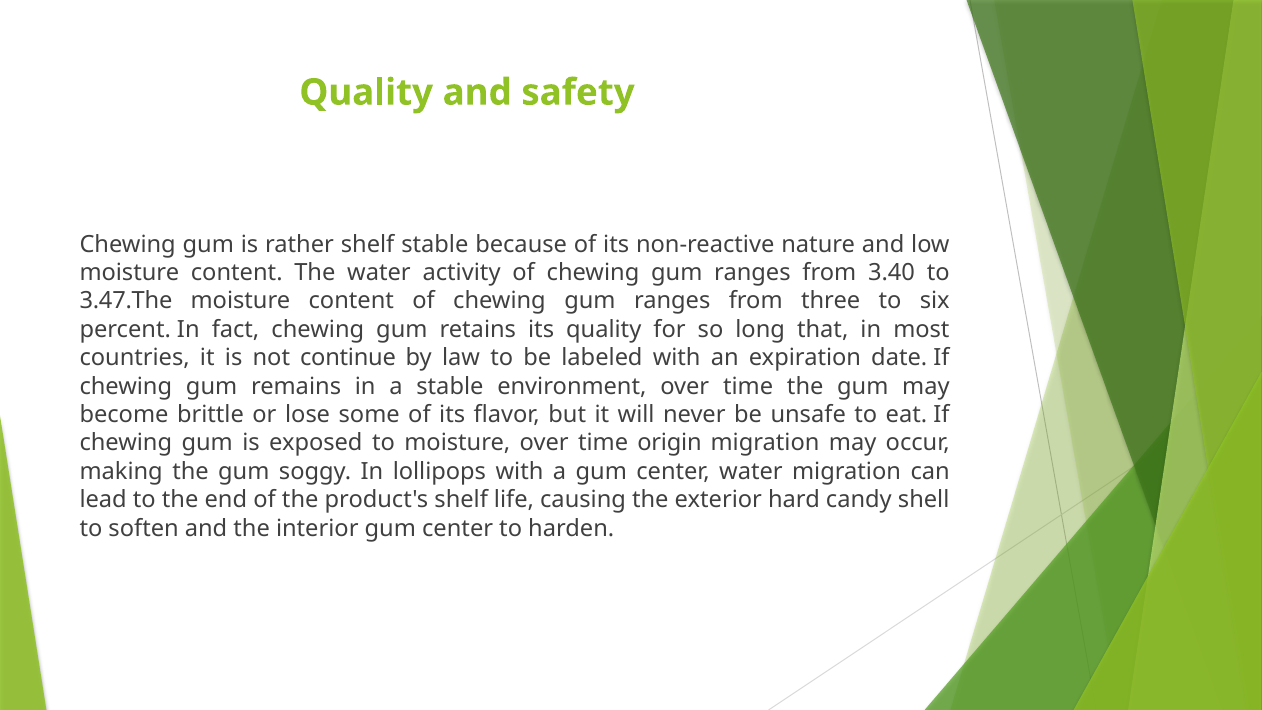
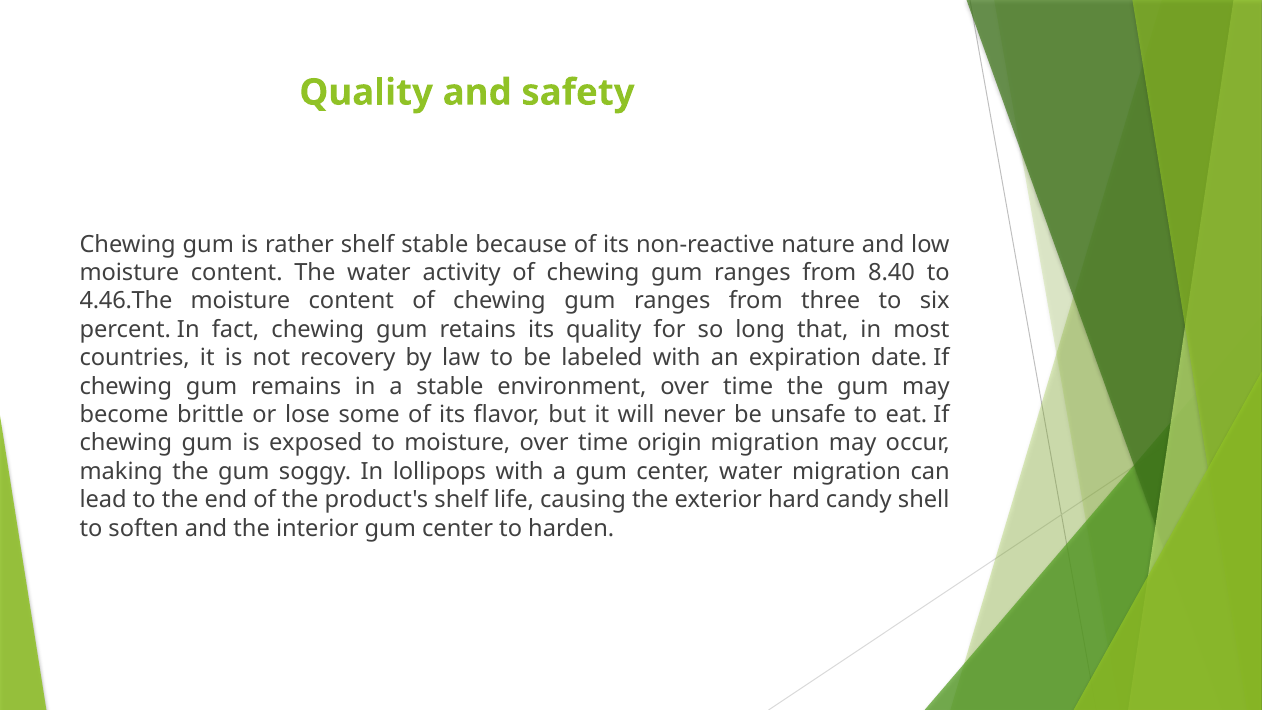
3.40: 3.40 -> 8.40
3.47.The: 3.47.The -> 4.46.The
continue: continue -> recovery
